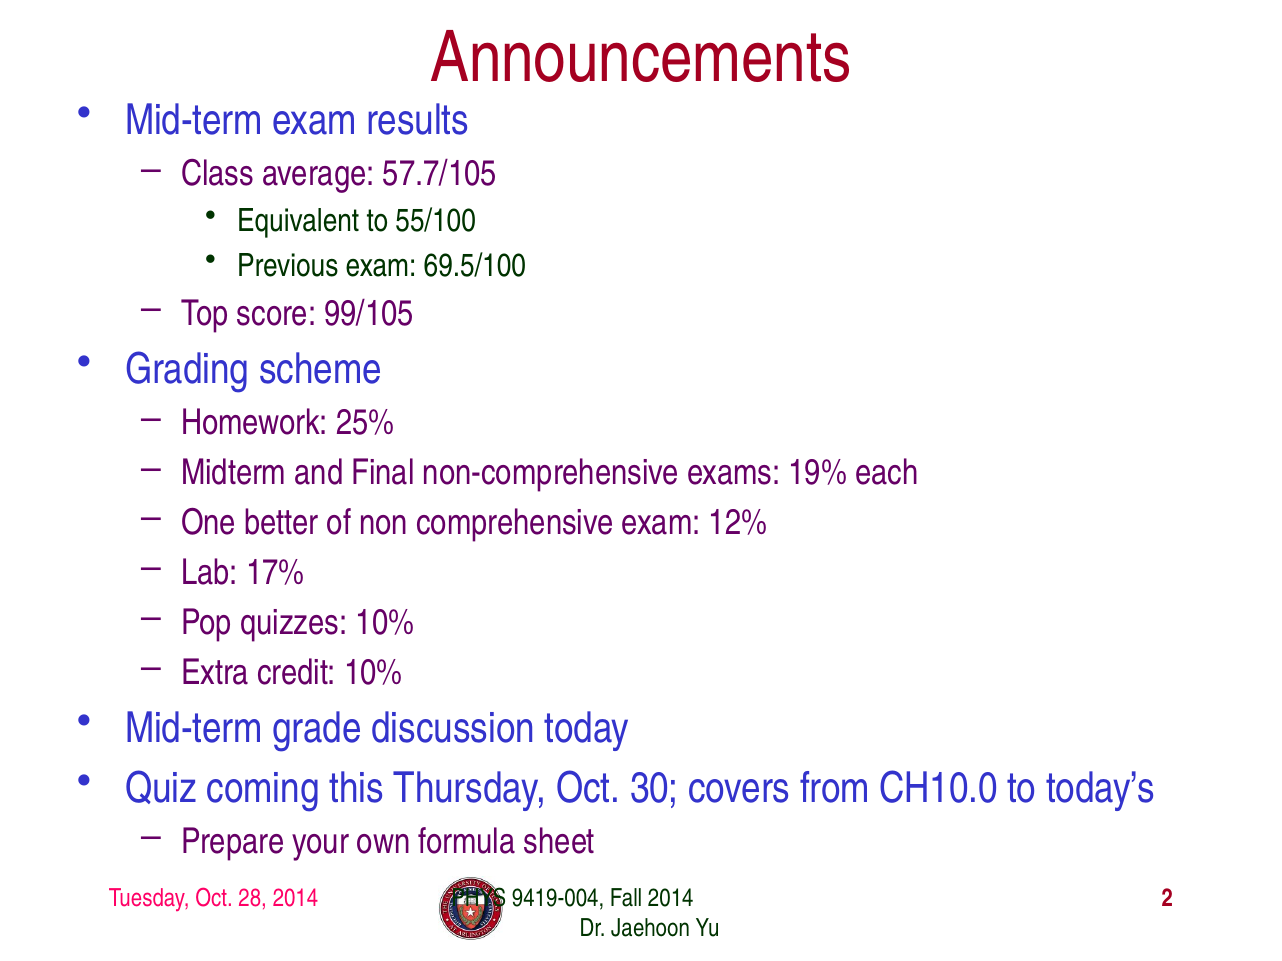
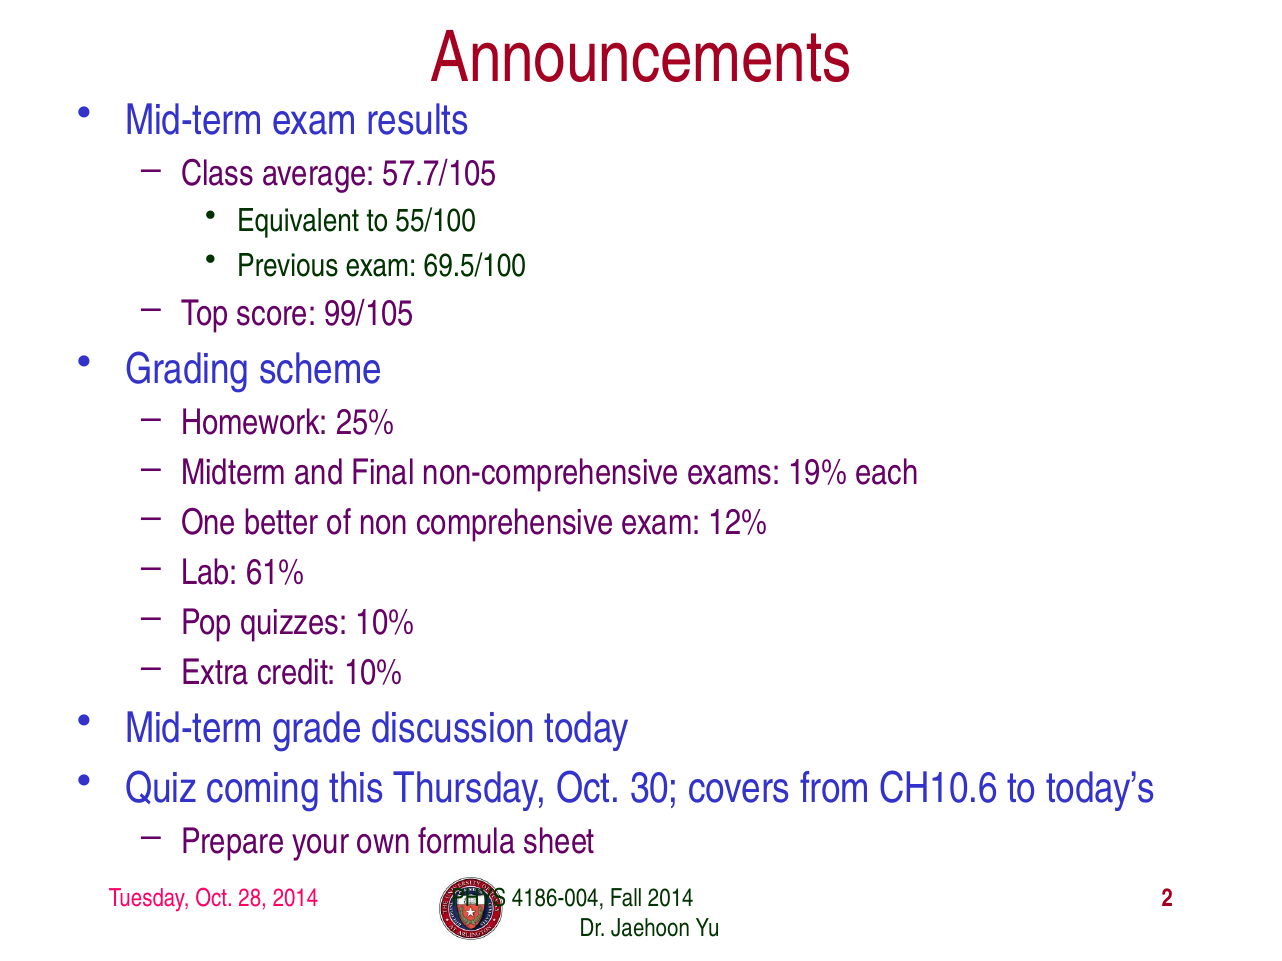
17%: 17% -> 61%
CH10.0: CH10.0 -> CH10.6
9419-004: 9419-004 -> 4186-004
